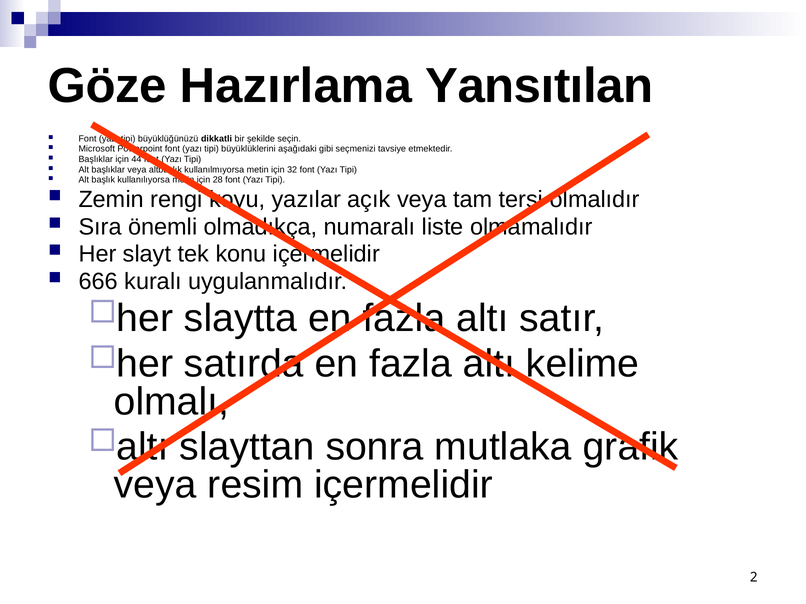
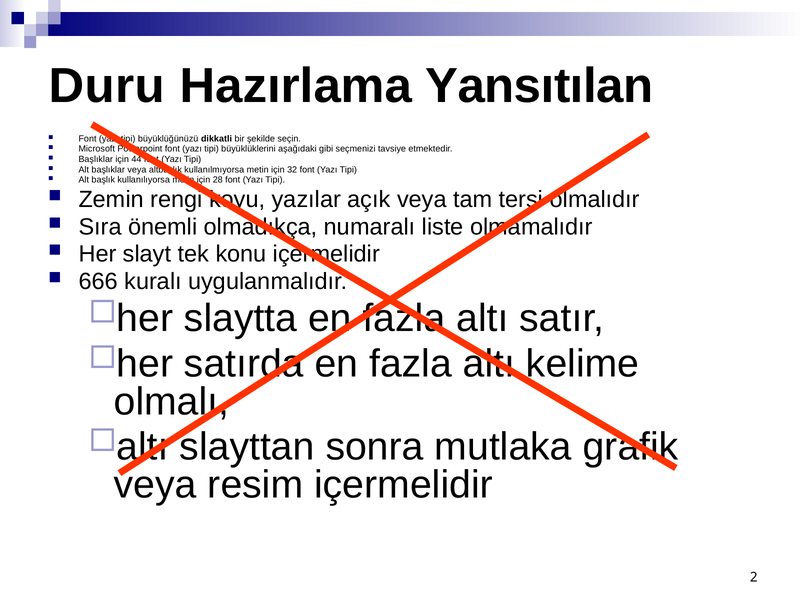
Göze: Göze -> Duru
